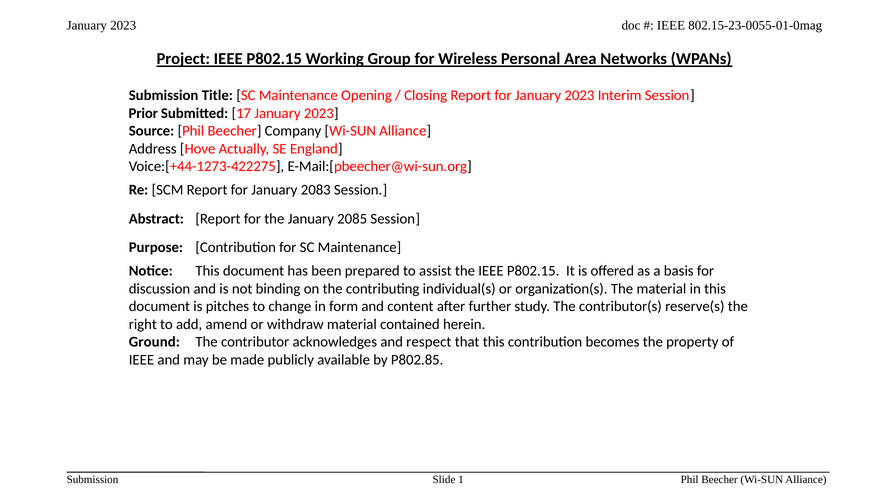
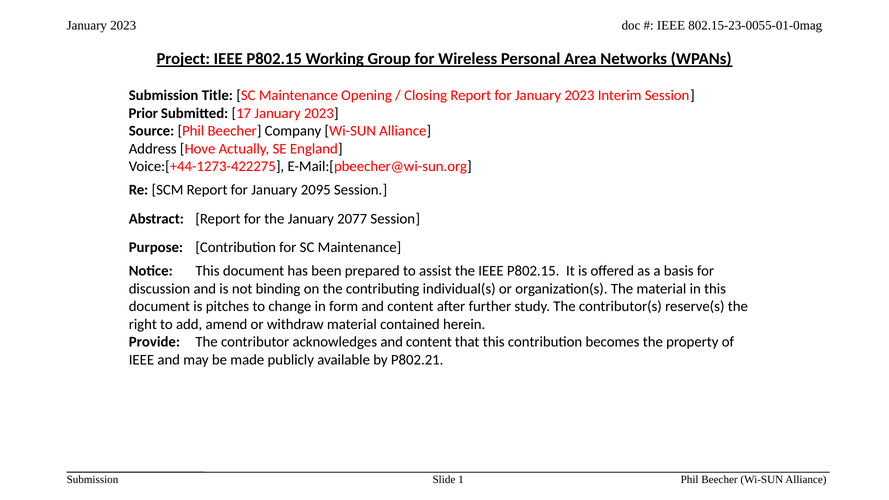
2083: 2083 -> 2095
2085: 2085 -> 2077
Ground: Ground -> Provide
acknowledges and respect: respect -> content
P802.85: P802.85 -> P802.21
